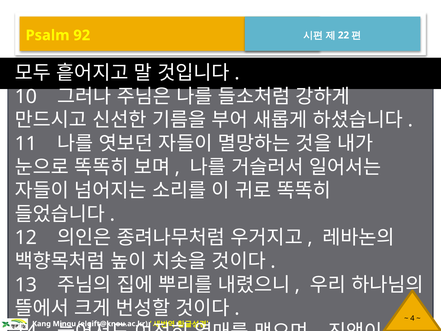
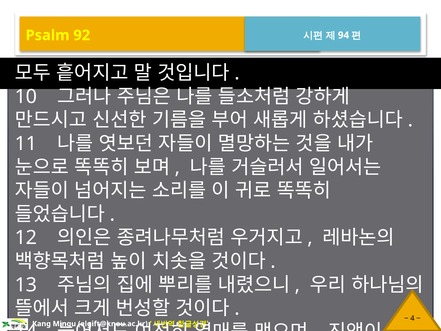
22: 22 -> 94
